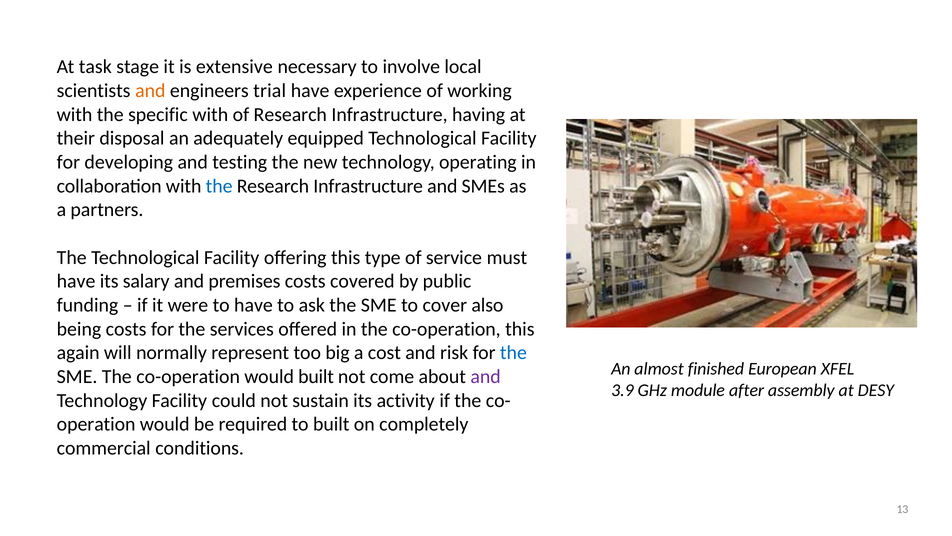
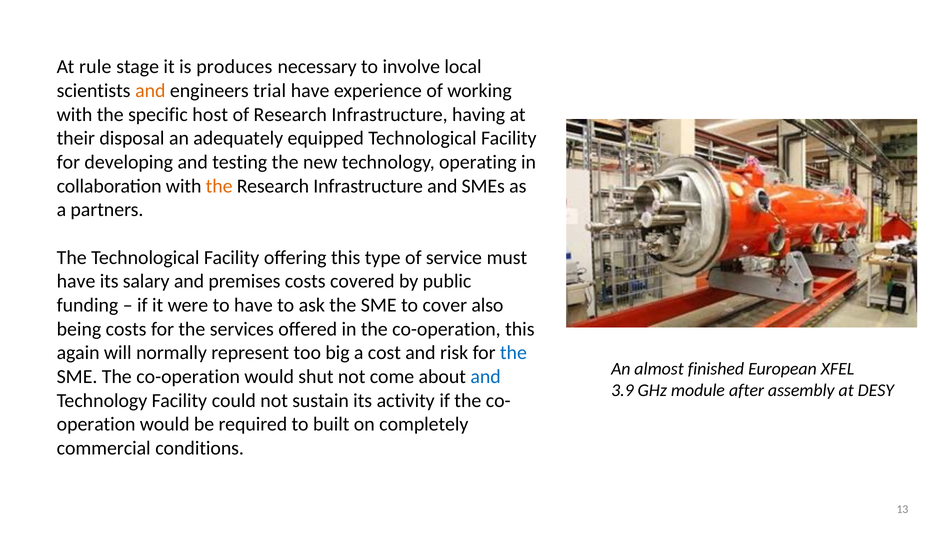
task: task -> rule
extensive: extensive -> produces
specific with: with -> host
the at (219, 186) colour: blue -> orange
would built: built -> shut
and at (486, 376) colour: purple -> blue
